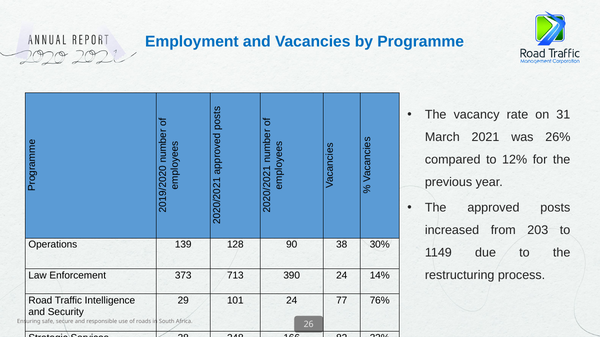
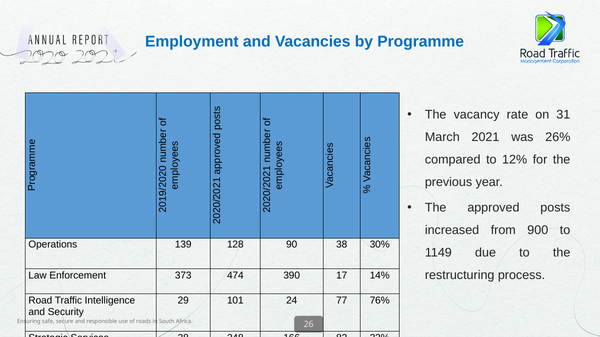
203: 203 -> 900
713: 713 -> 474
390 24: 24 -> 17
